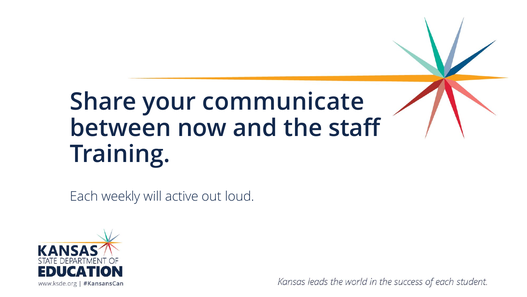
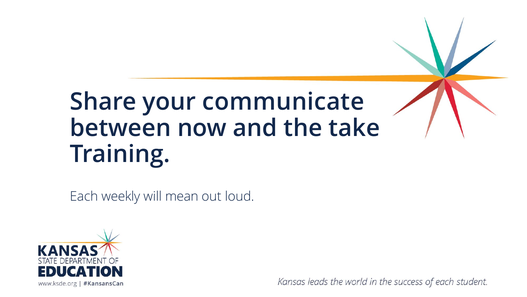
staff: staff -> take
active: active -> mean
